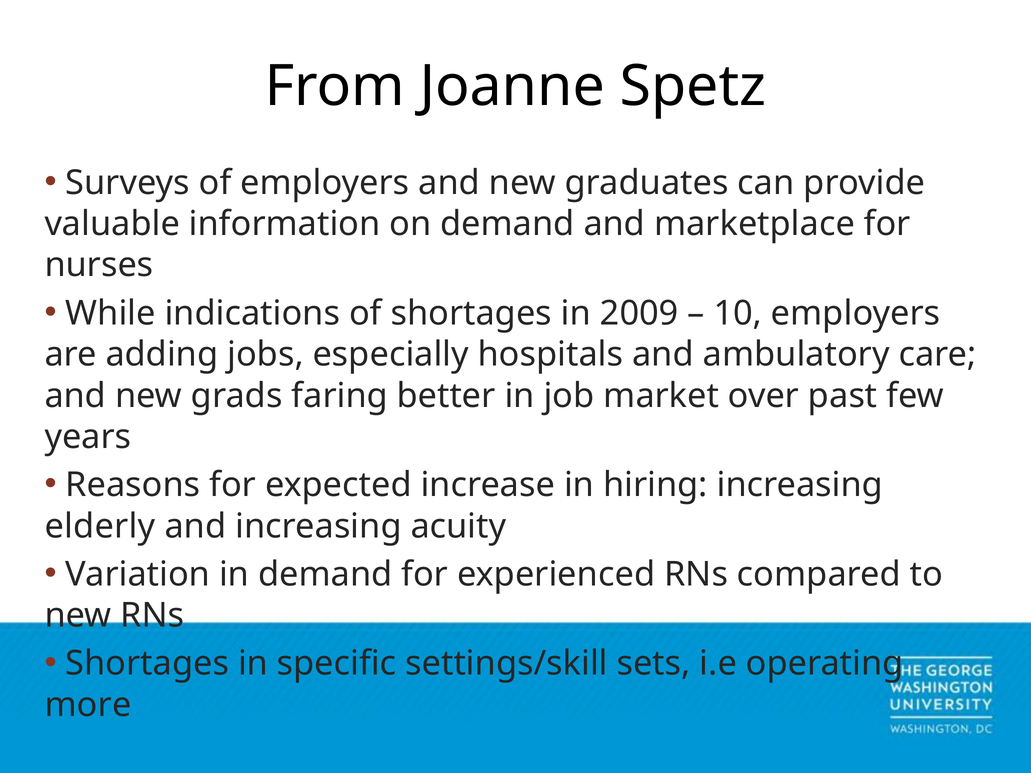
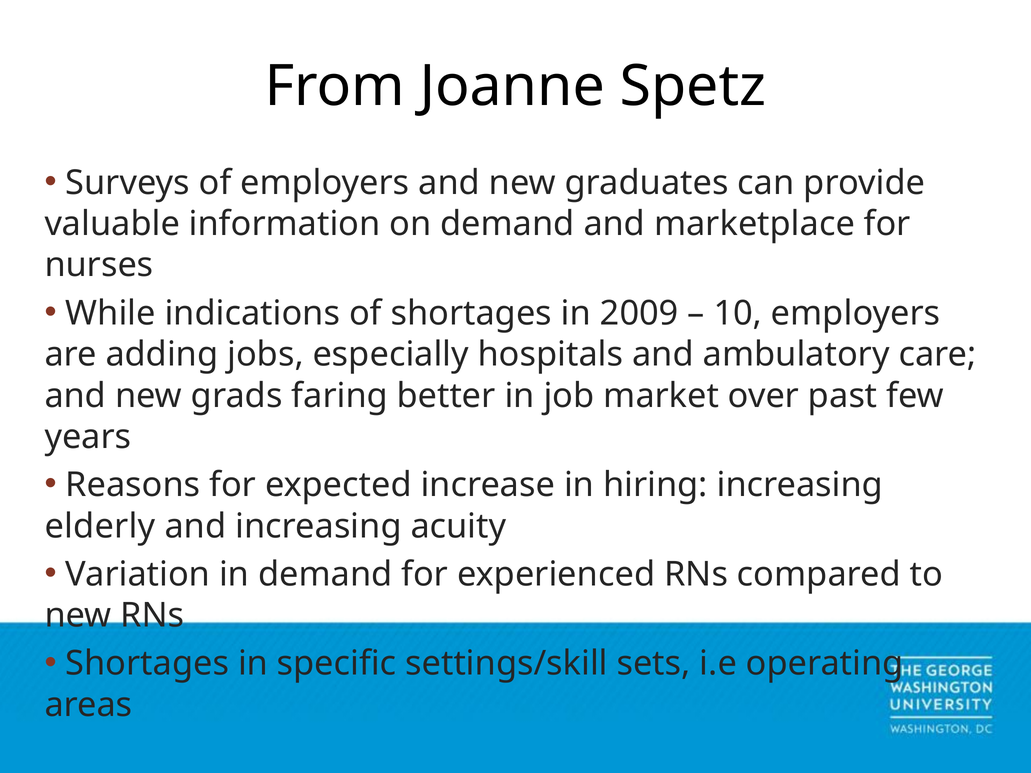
more: more -> areas
